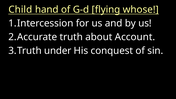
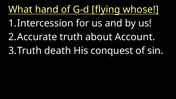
Child: Child -> What
under: under -> death
